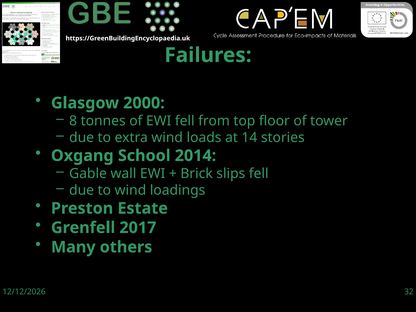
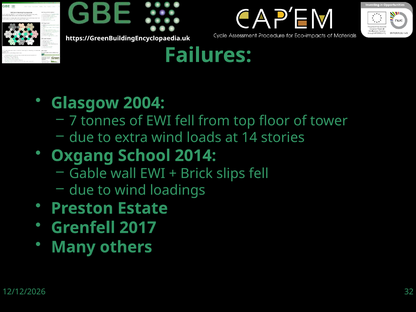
2000: 2000 -> 2004
8: 8 -> 7
